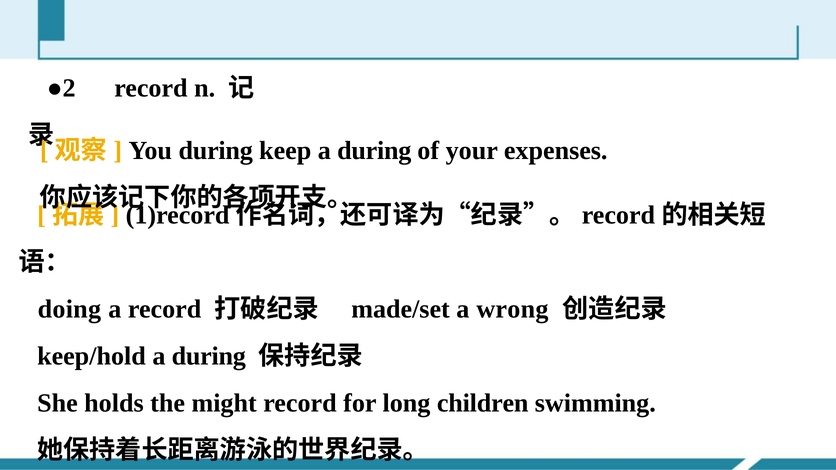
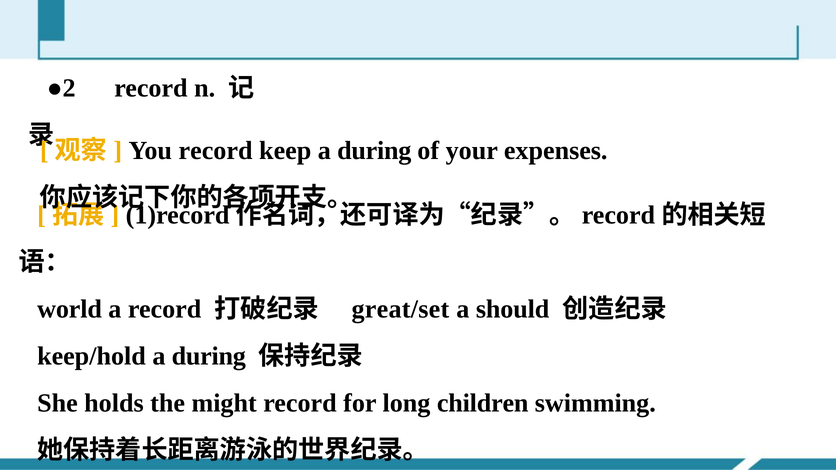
You during: during -> record
doing: doing -> world
made/set: made/set -> great/set
wrong: wrong -> should
